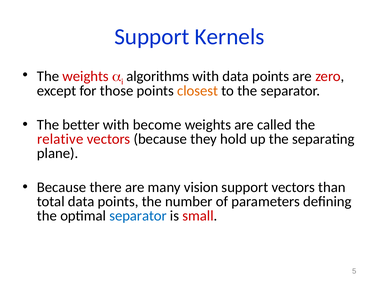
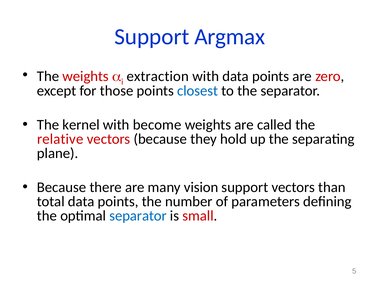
Kernels: Kernels -> Argmax
algorithms: algorithms -> extraction
closest colour: orange -> blue
better: better -> kernel
